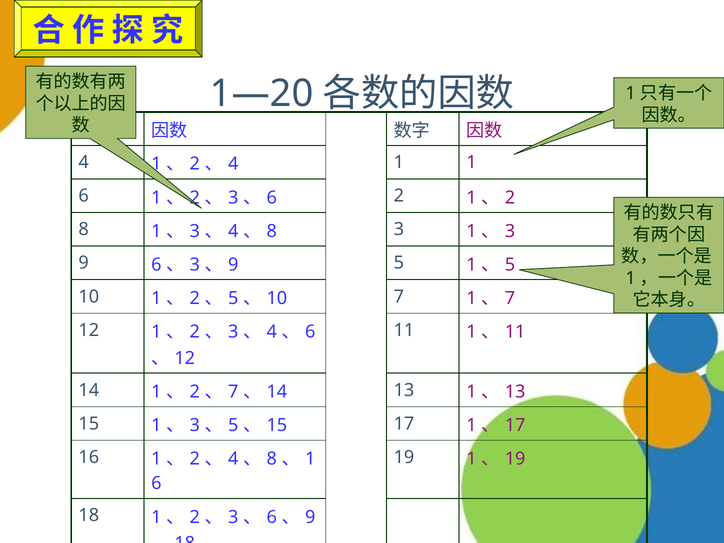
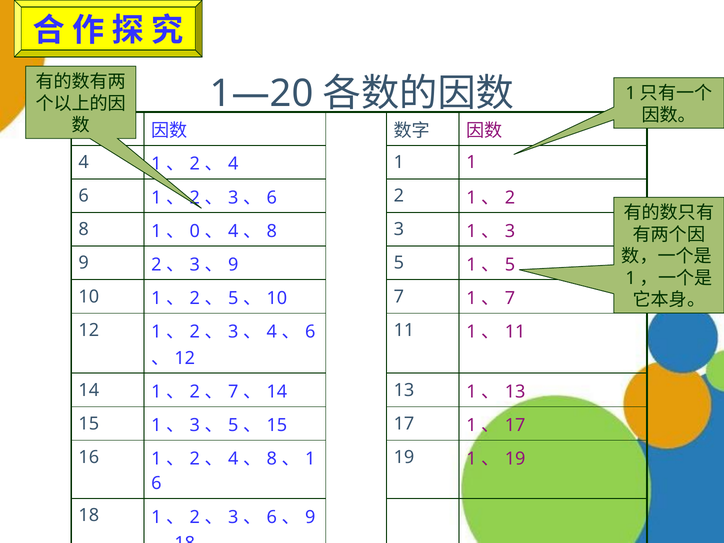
3 at (195, 231): 3 -> 0
9 6: 6 -> 2
